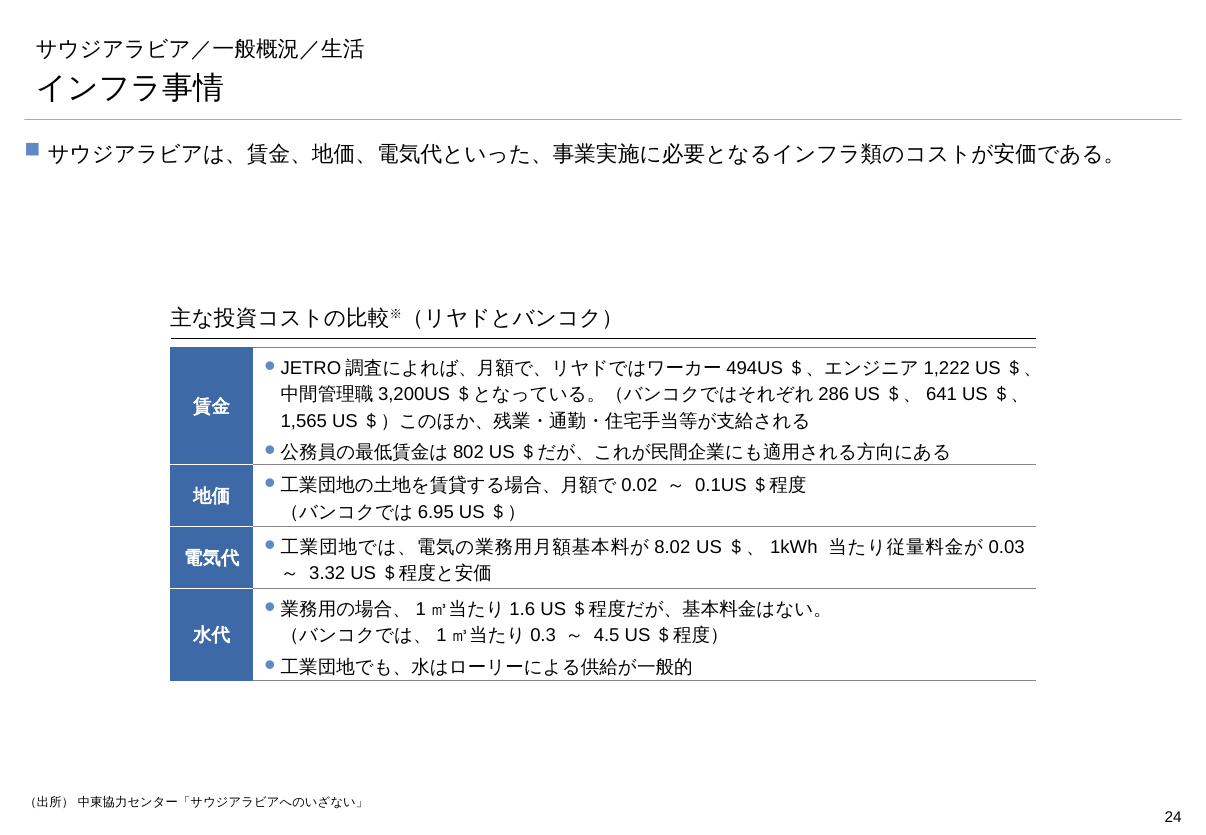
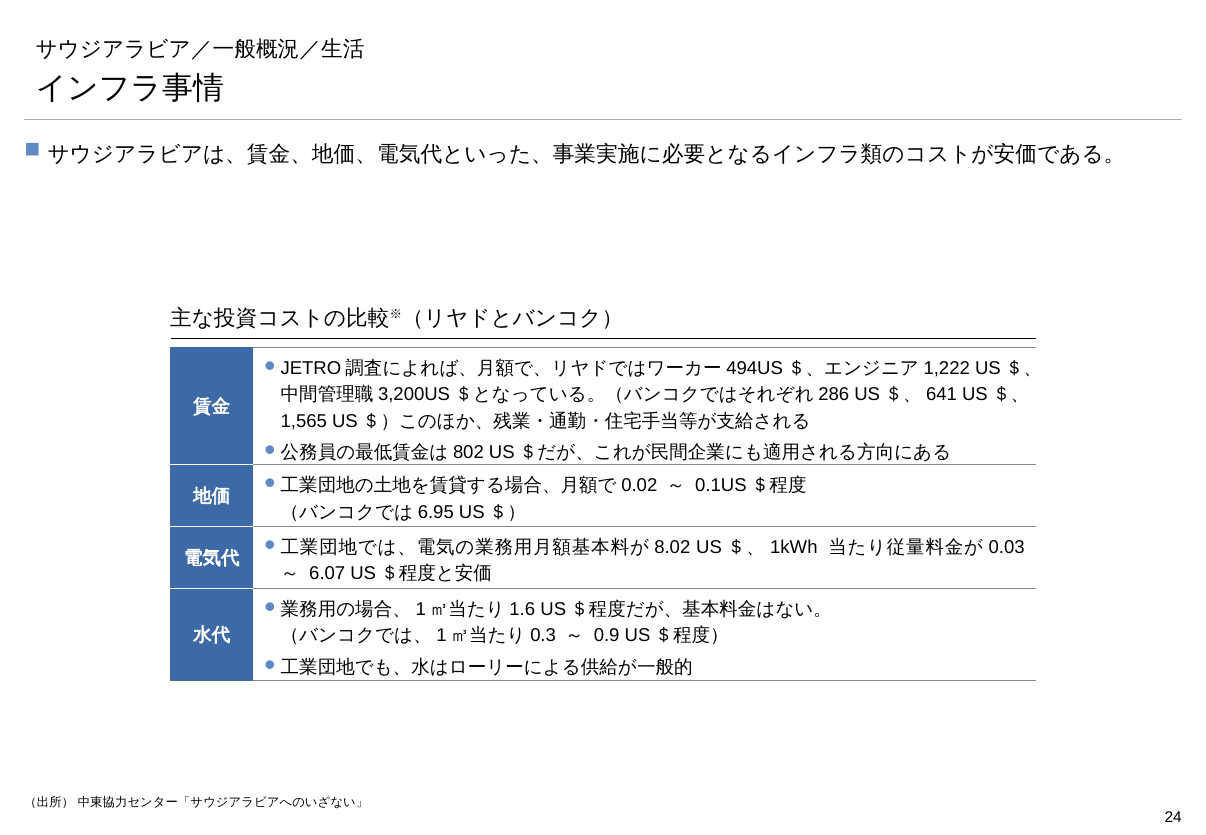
3.32: 3.32 -> 6.07
4.5: 4.5 -> 0.9
